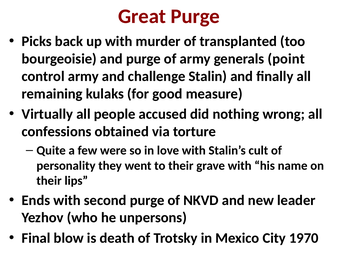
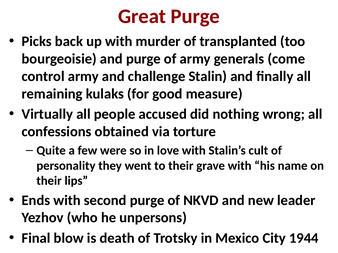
point: point -> come
1970: 1970 -> 1944
